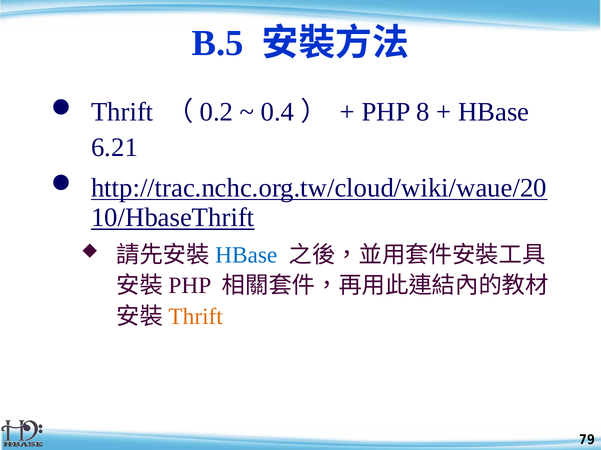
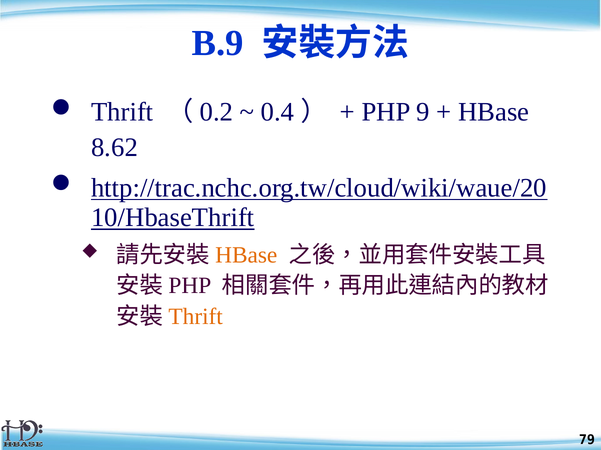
B.5: B.5 -> B.9
8: 8 -> 9
6.21: 6.21 -> 8.62
HBase at (246, 255) colour: blue -> orange
